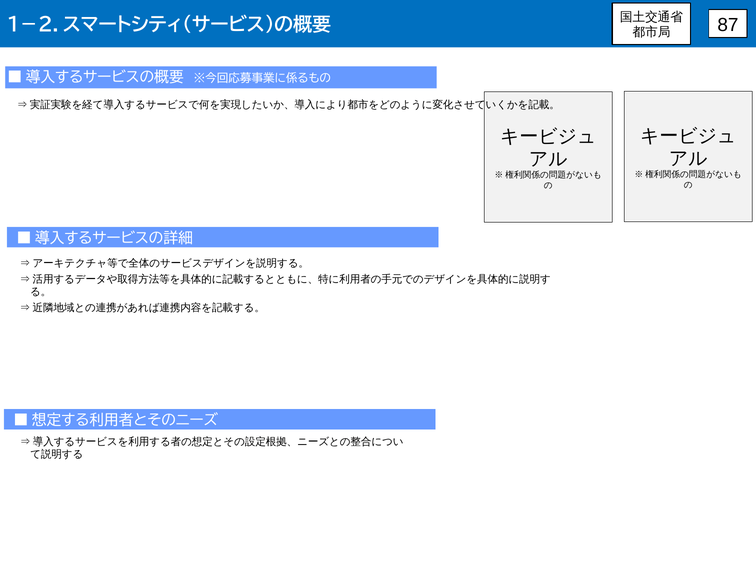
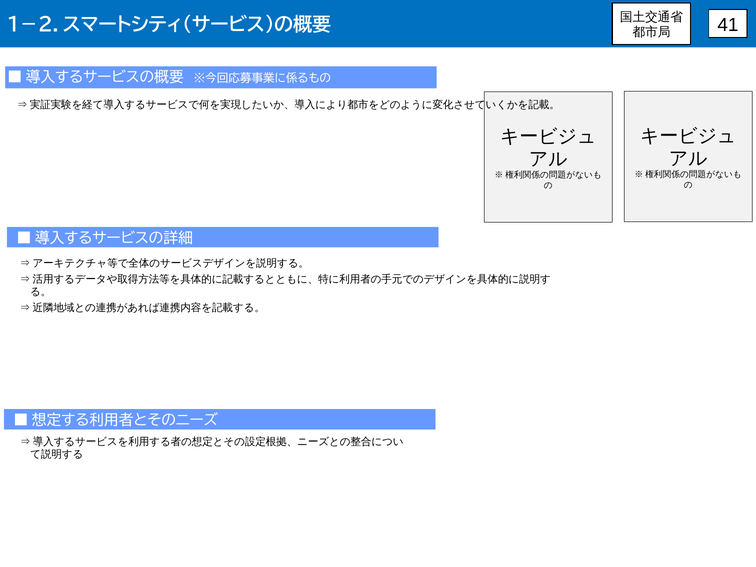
87: 87 -> 41
